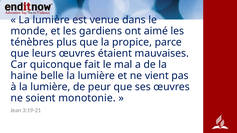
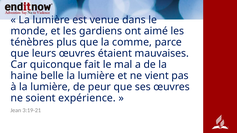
propice: propice -> comme
monotonie: monotonie -> expérience
